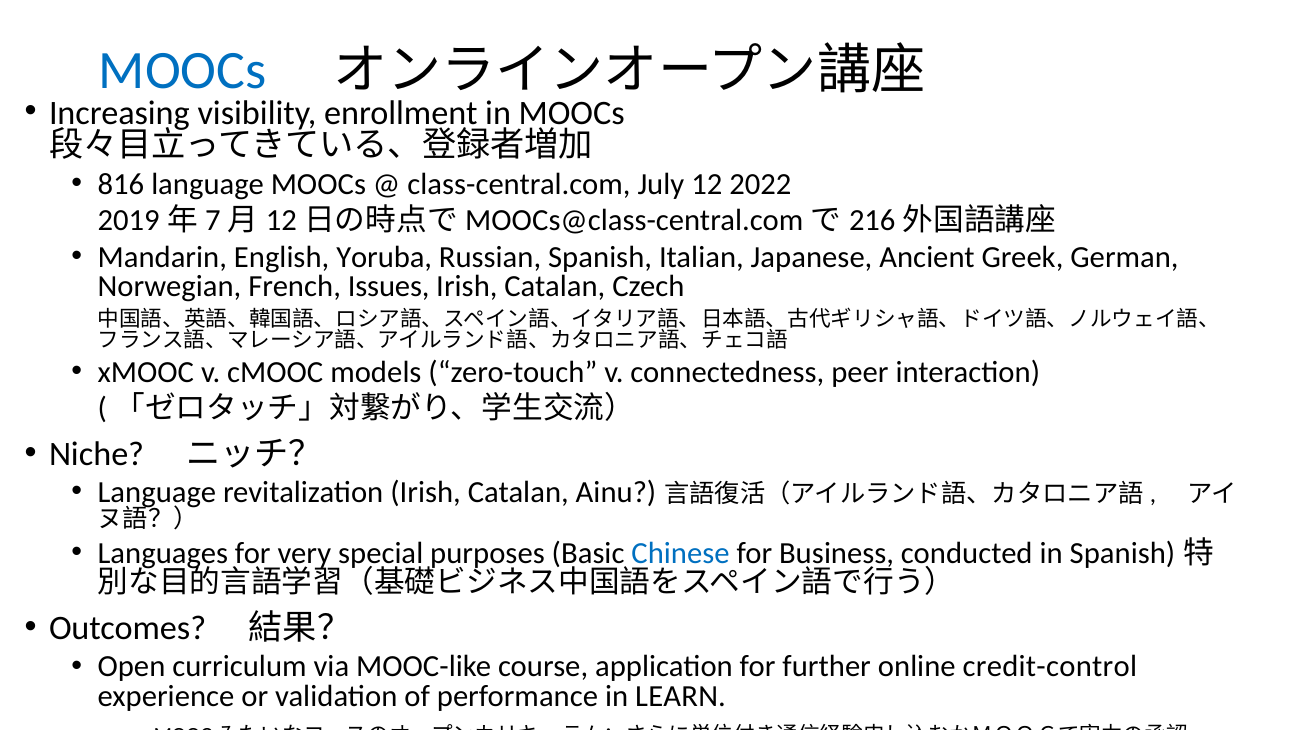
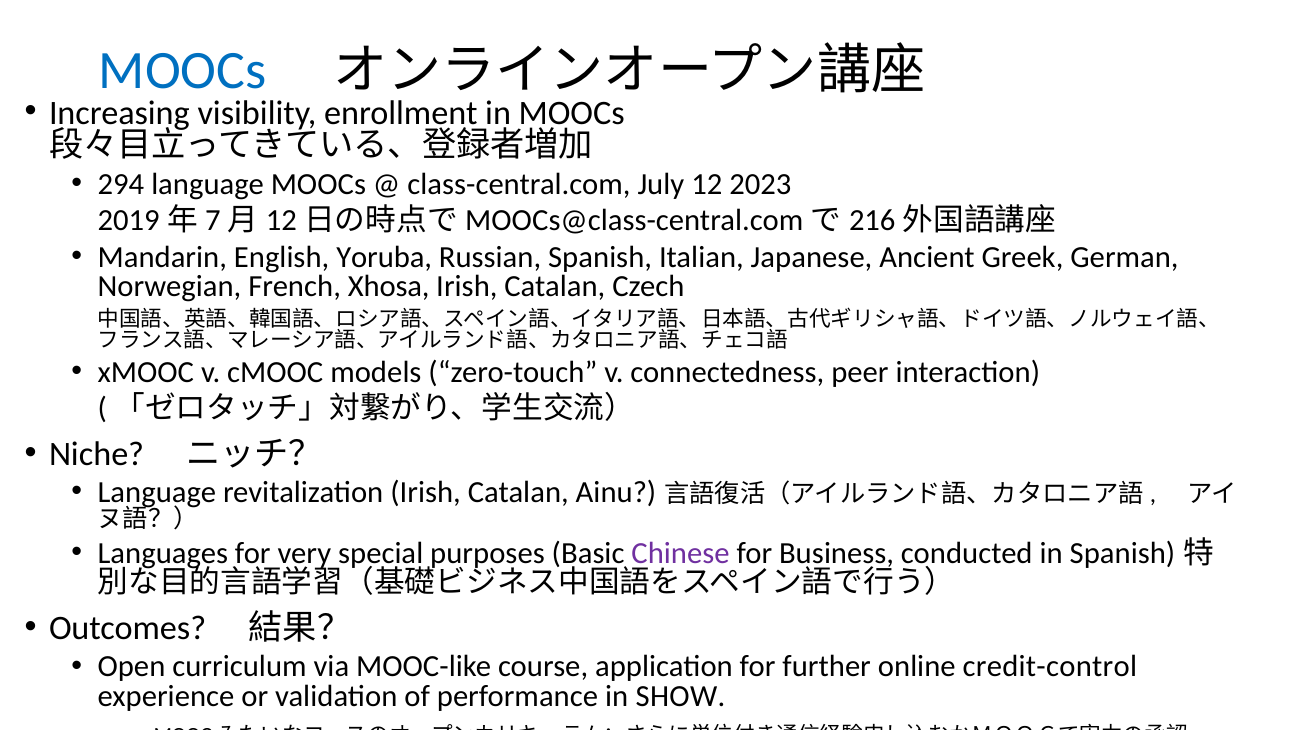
816: 816 -> 294
2022: 2022 -> 2023
Issues: Issues -> Xhosa
Chinese colour: blue -> purple
LEARN: LEARN -> SHOW
